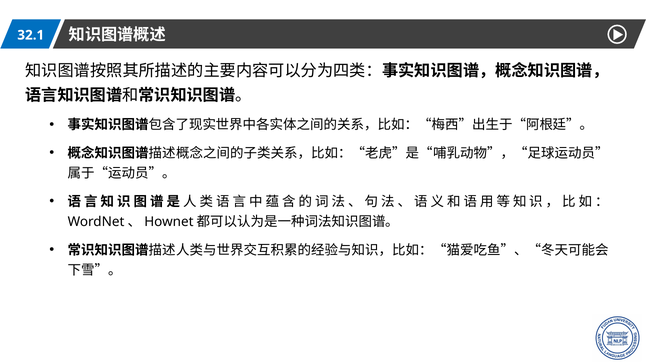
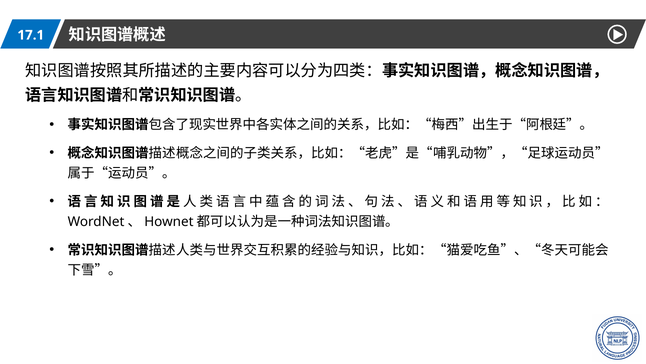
32.1: 32.1 -> 17.1
